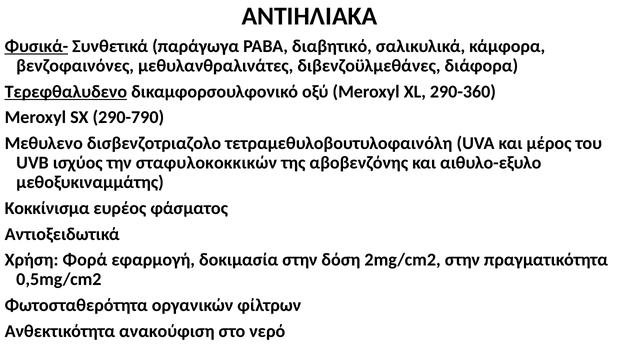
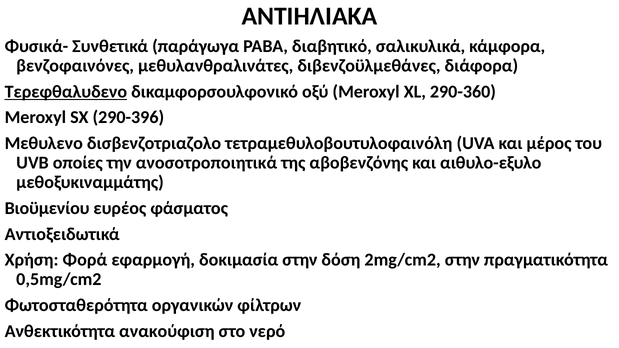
Φυσικά- underline: present -> none
290-790: 290-790 -> 290-396
ισχύος: ισχύος -> οποίες
σταφυλοκοκκικών: σταφυλοκοκκικών -> ανοσοτροποιητικά
Κοκκίνισμα: Κοκκίνισμα -> Βιοϋμενίου
